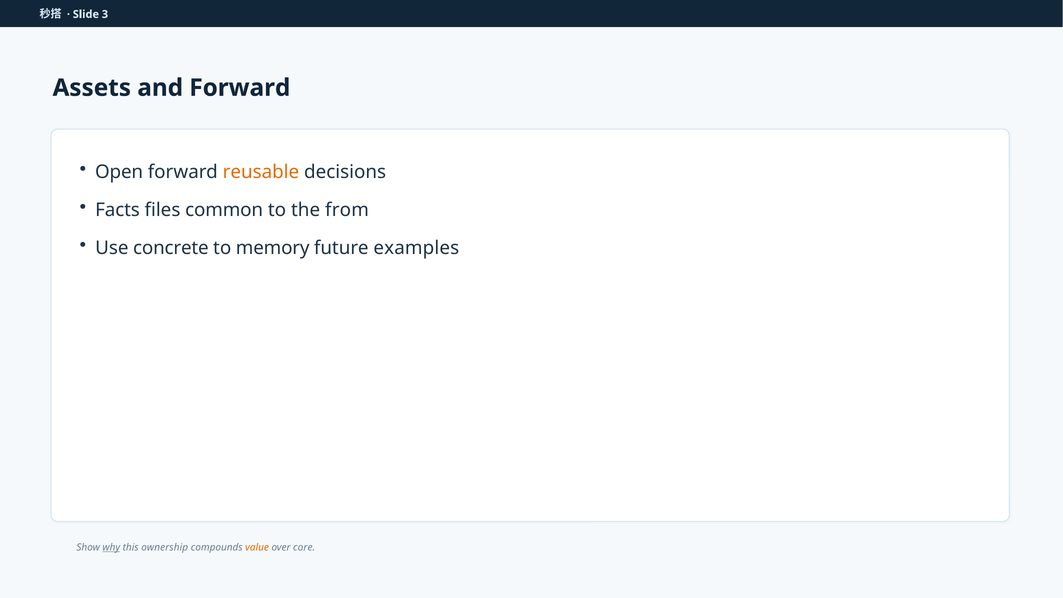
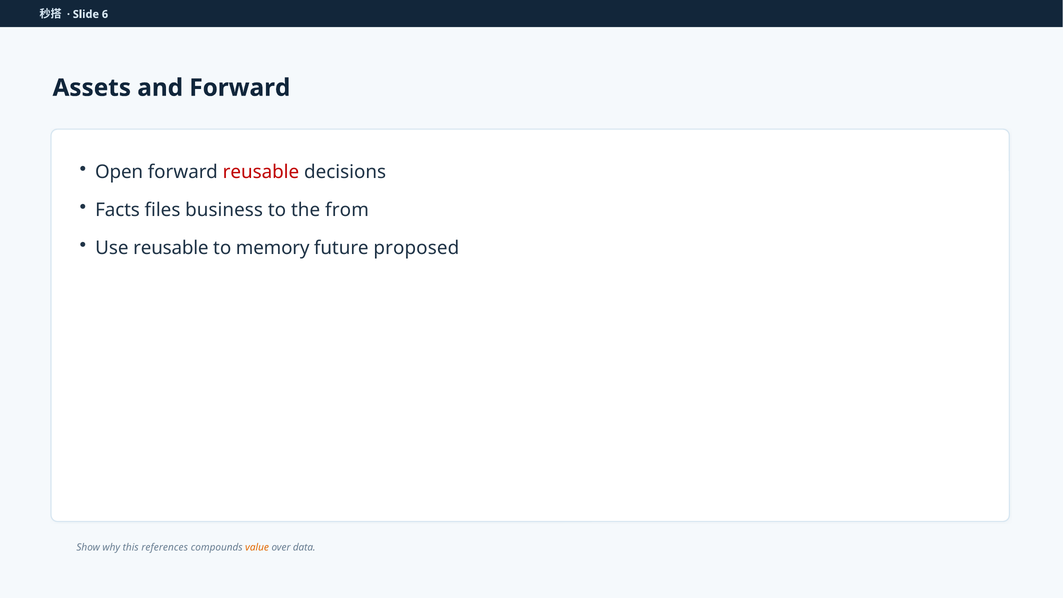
3: 3 -> 6
reusable at (261, 172) colour: orange -> red
common: common -> business
Use concrete: concrete -> reusable
examples: examples -> proposed
why underline: present -> none
ownership: ownership -> references
core: core -> data
